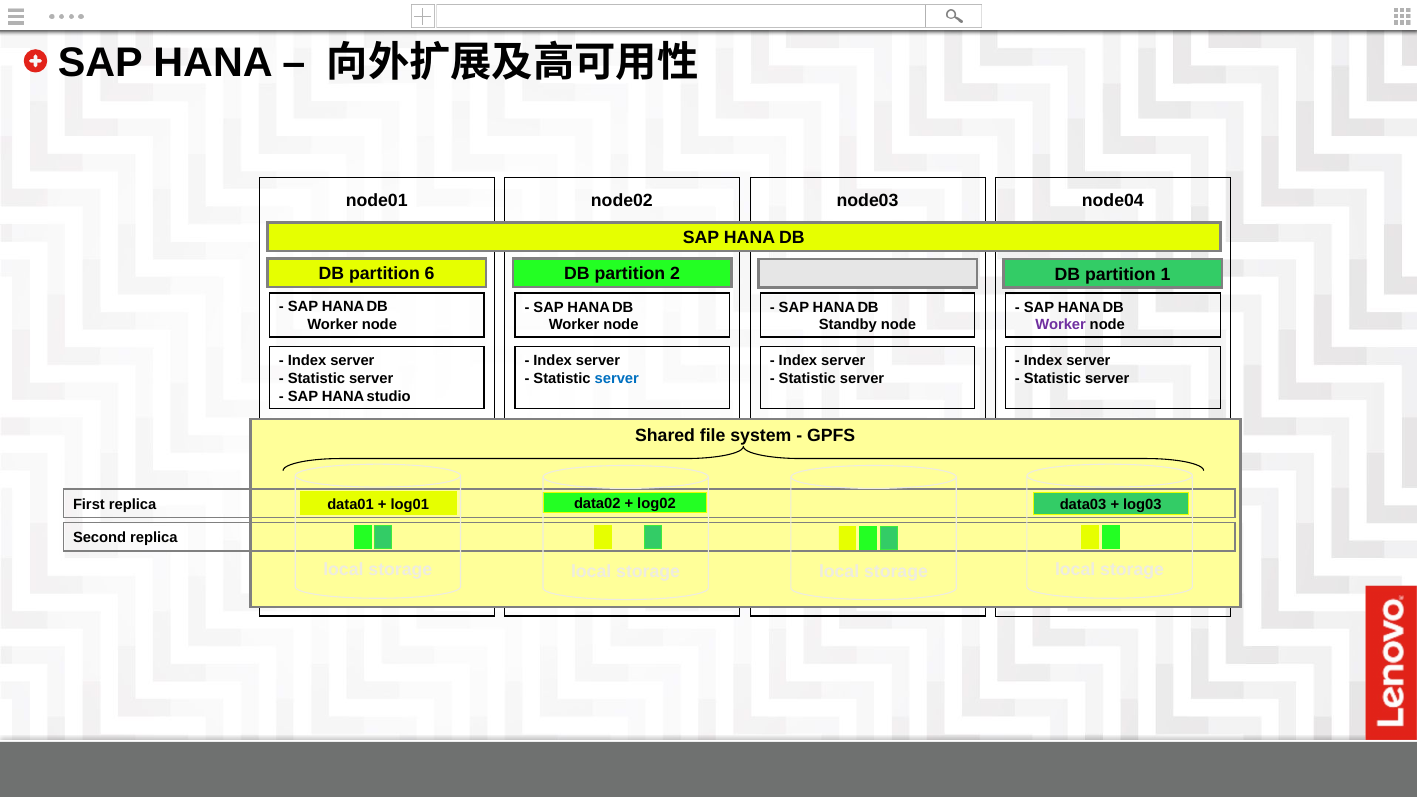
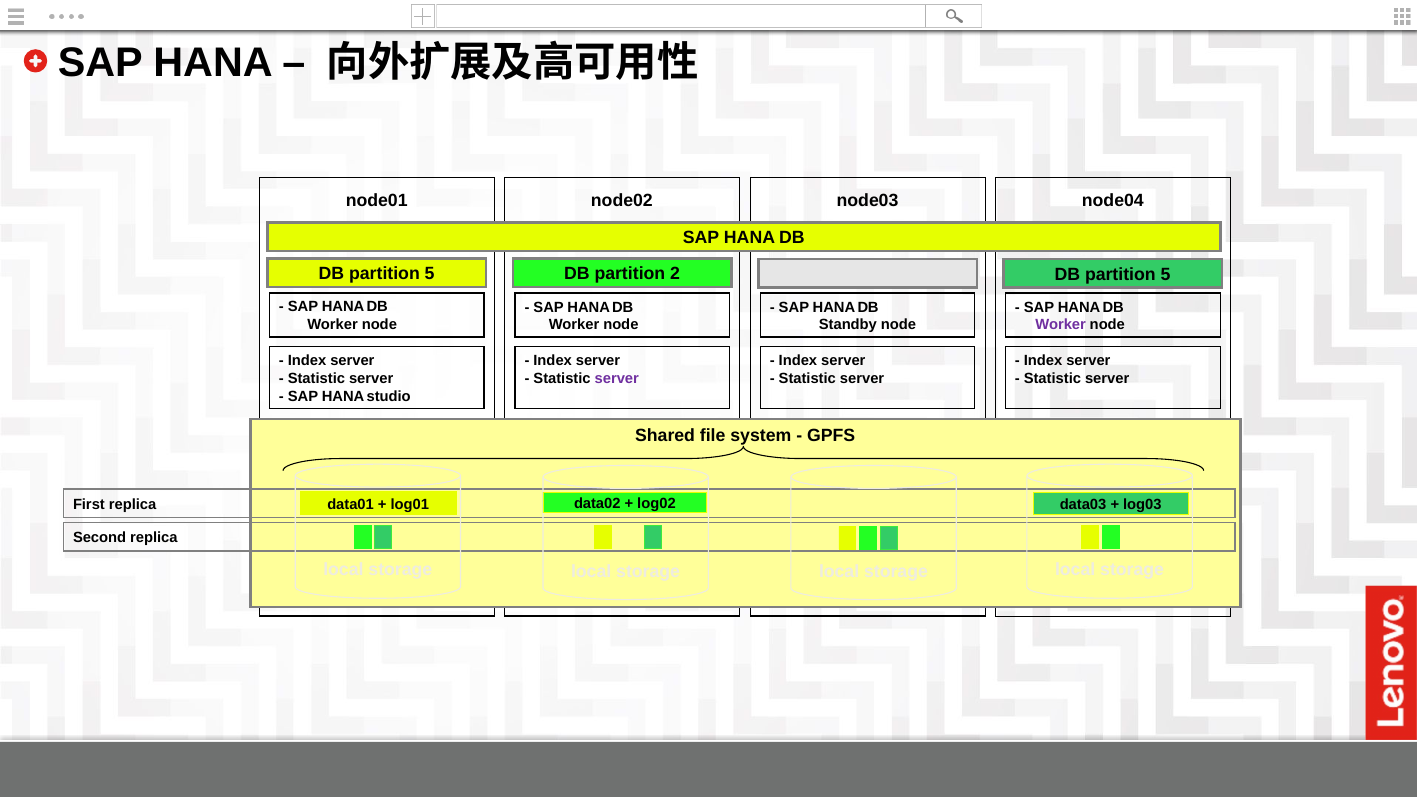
6 at (430, 274): 6 -> 5
1 at (1165, 274): 1 -> 5
server at (617, 379) colour: blue -> purple
